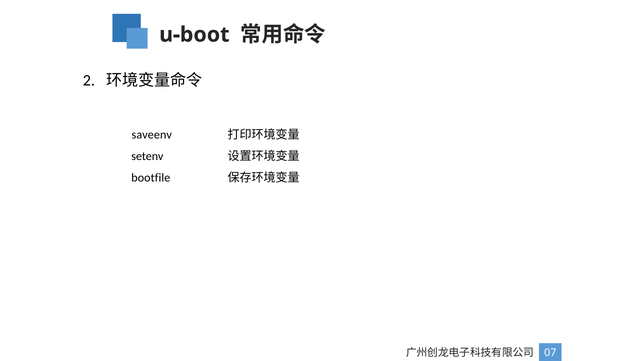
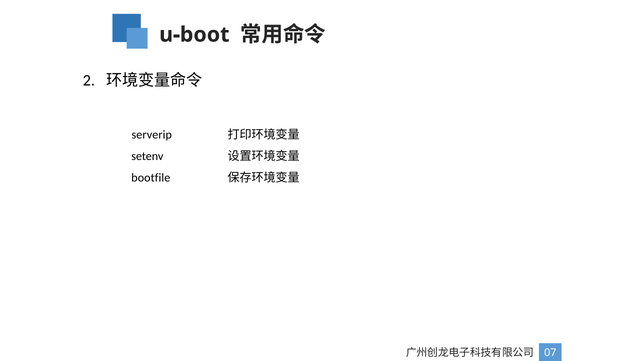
saveenv: saveenv -> serverip
